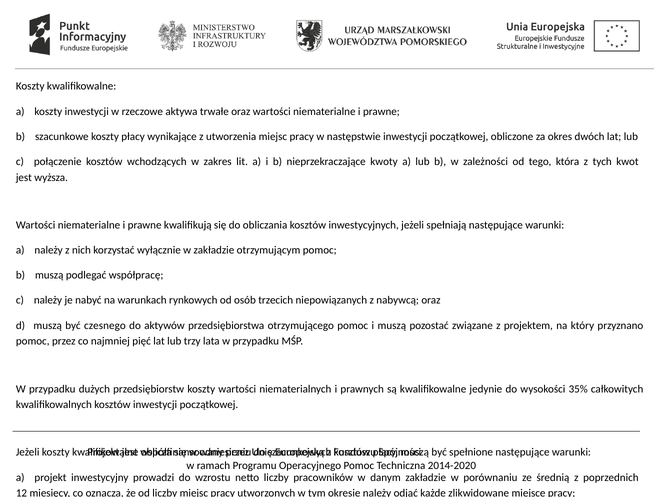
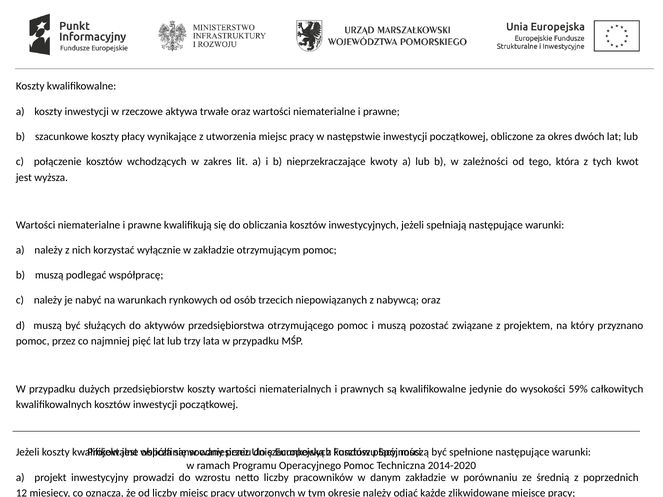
czesnego: czesnego -> służących
35%: 35% -> 59%
